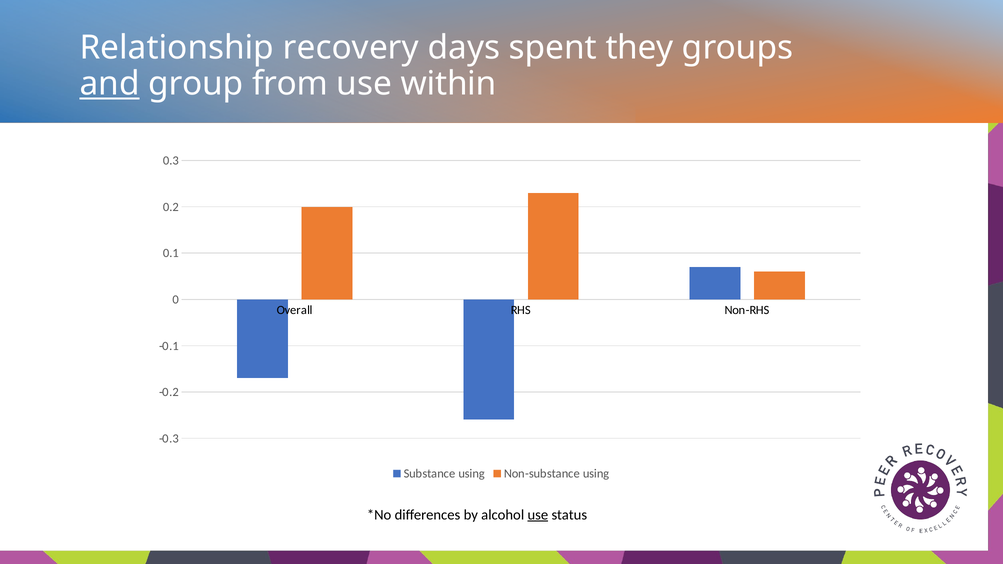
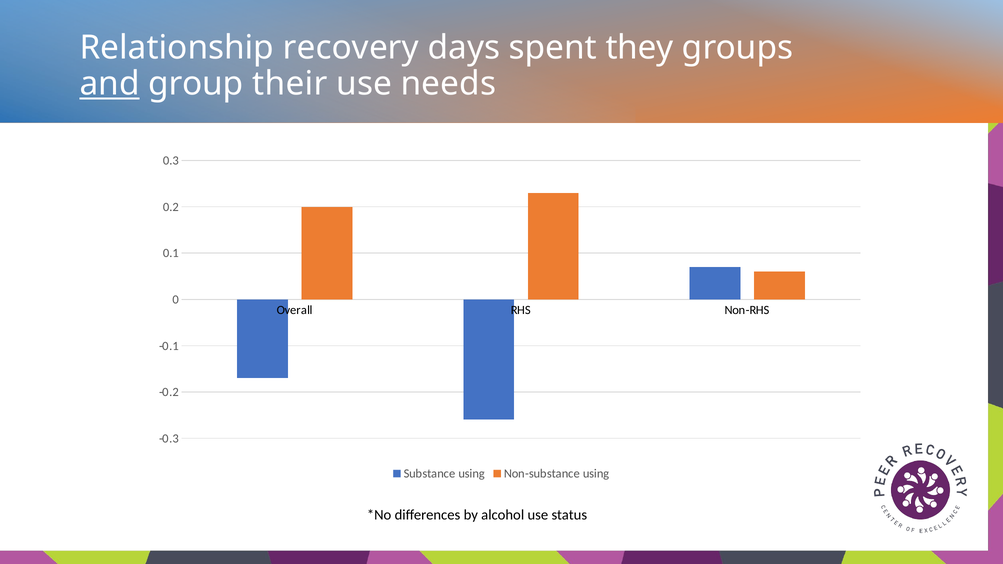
from: from -> their
within: within -> needs
use at (538, 515) underline: present -> none
